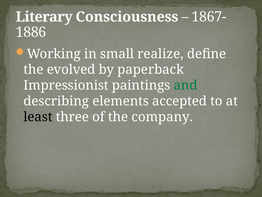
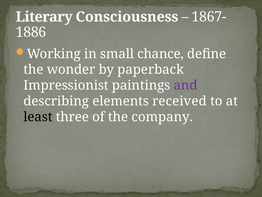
realize: realize -> chance
evolved: evolved -> wonder
and colour: green -> purple
accepted: accepted -> received
